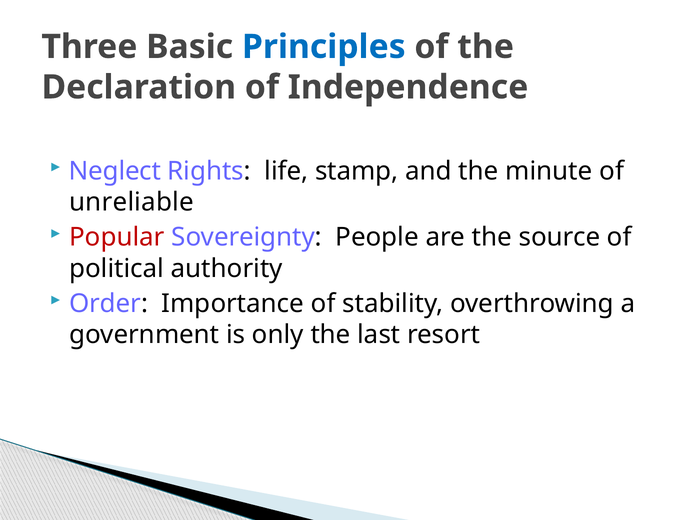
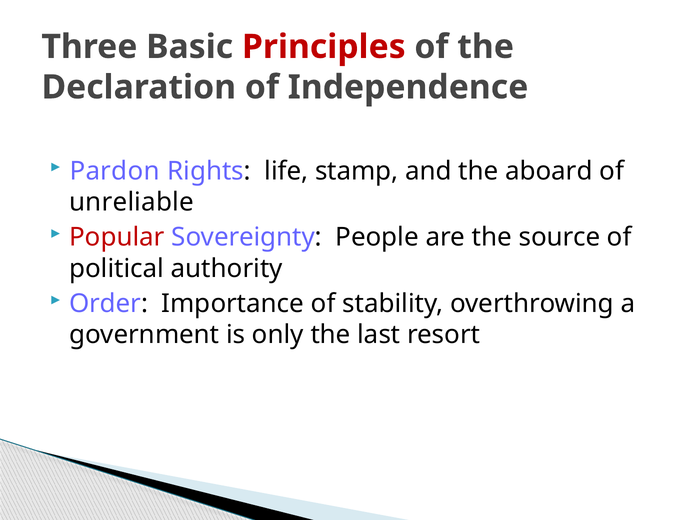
Principles colour: blue -> red
Neglect: Neglect -> Pardon
minute: minute -> aboard
